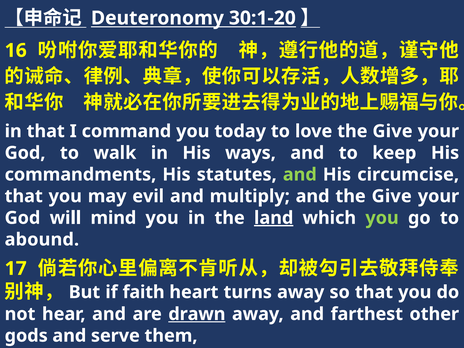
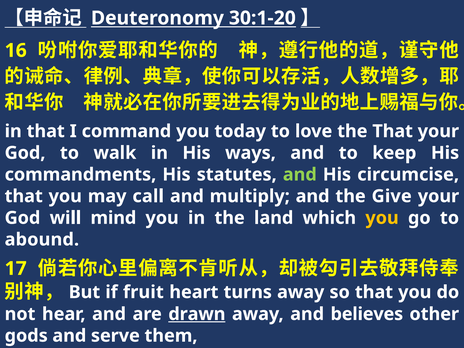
love the Give: Give -> That
evil: evil -> call
land underline: present -> none
you at (382, 218) colour: light green -> yellow
faith: faith -> fruit
farthest: farthest -> believes
